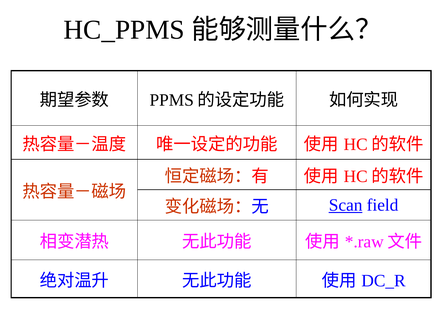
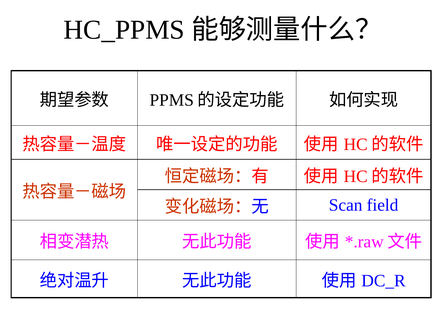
Scan underline: present -> none
